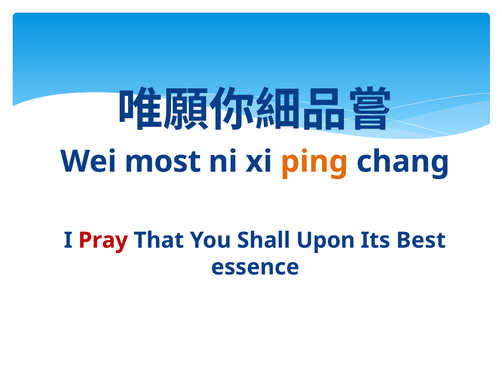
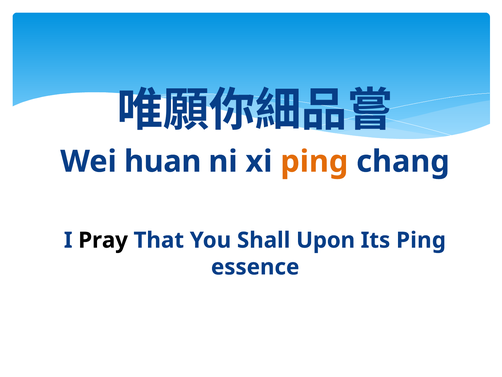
most: most -> huan
Pray colour: red -> black
Its Best: Best -> Ping
